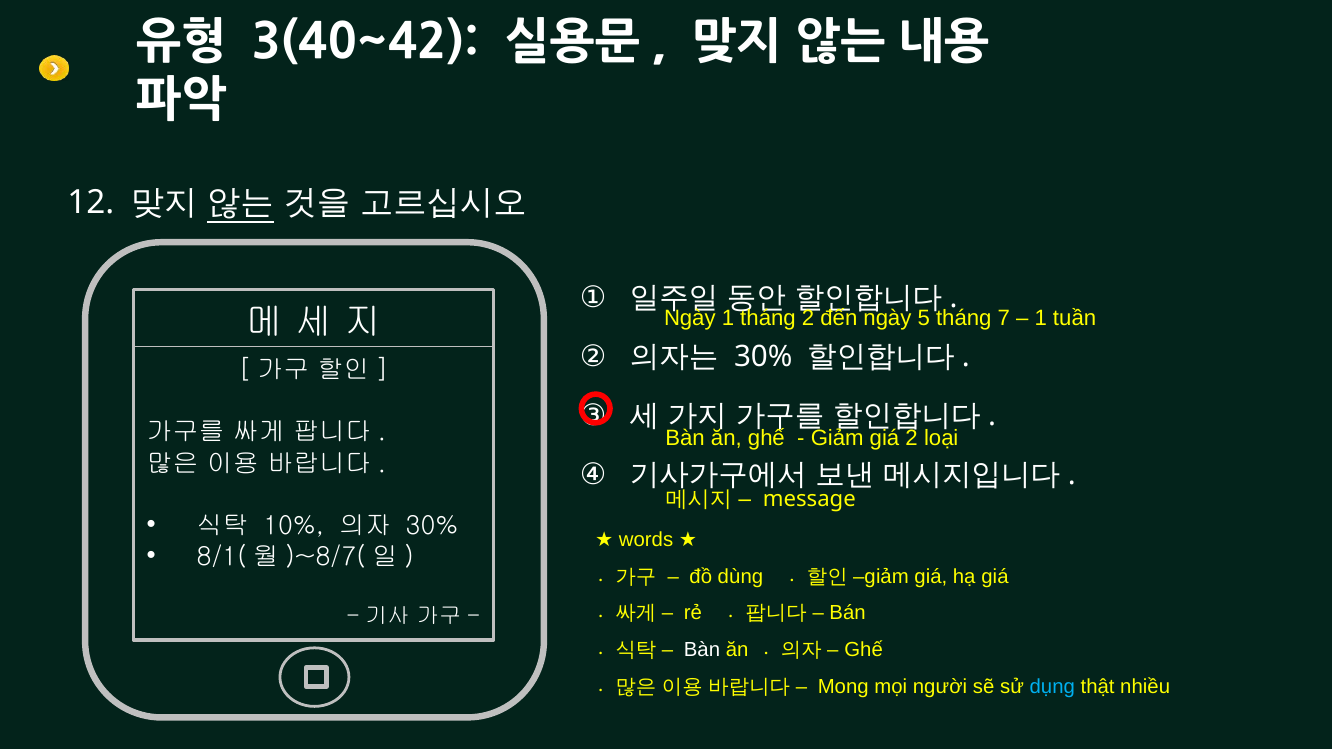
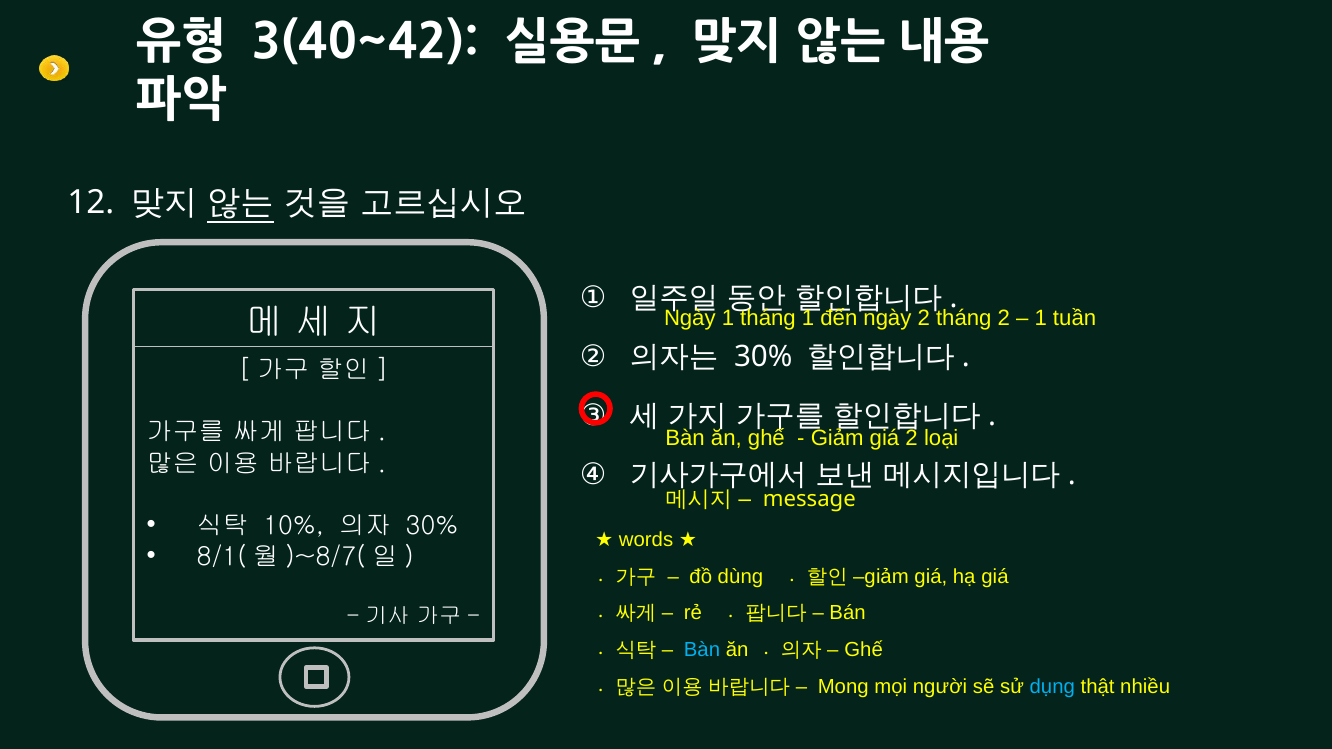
tháng 2: 2 -> 1
ngày 5: 5 -> 2
7 at (1004, 319): 7 -> 2
Bàn at (702, 650) colour: white -> light blue
